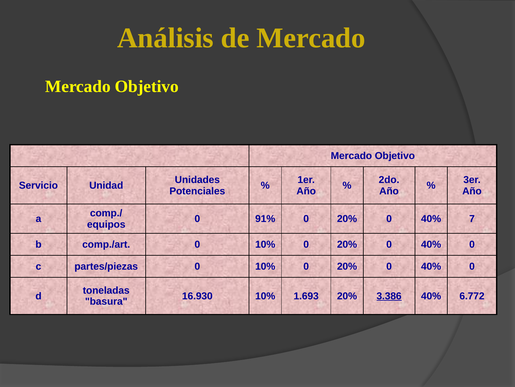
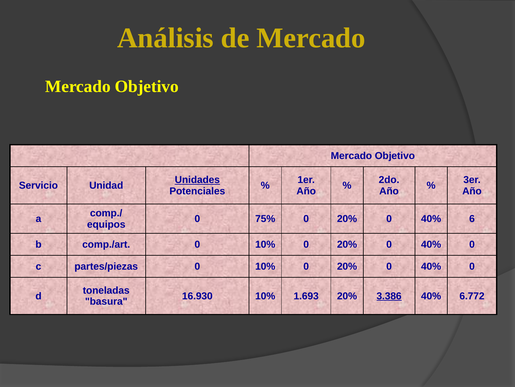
Unidades underline: none -> present
91%: 91% -> 75%
7: 7 -> 6
